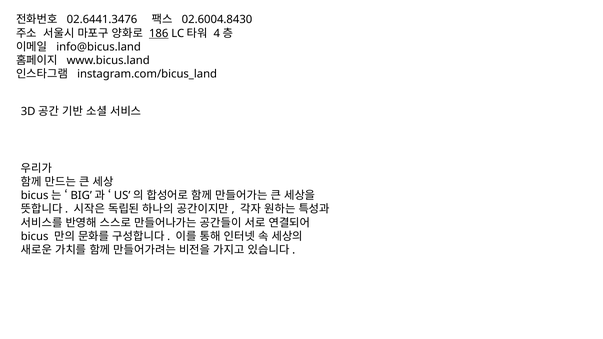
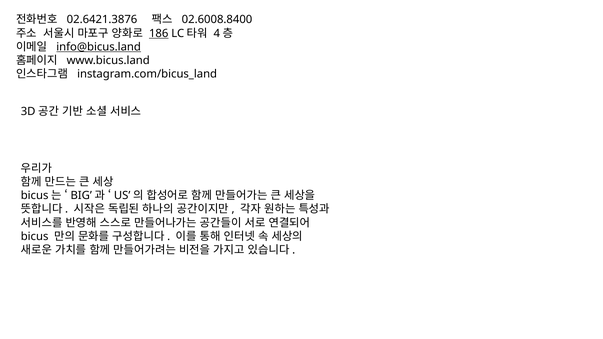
02.6441.3476: 02.6441.3476 -> 02.6421.3876
02.6004.8430: 02.6004.8430 -> 02.6008.8400
info@bicus.land underline: none -> present
